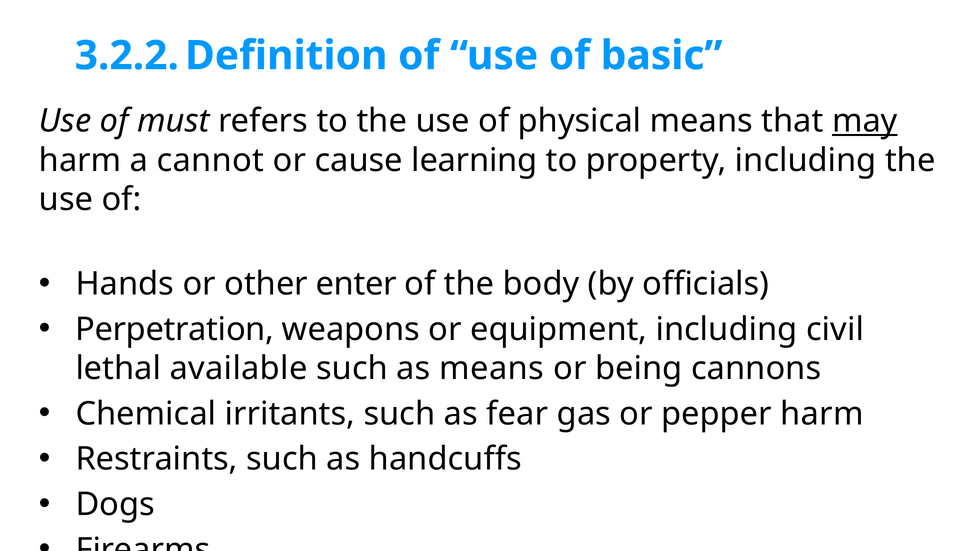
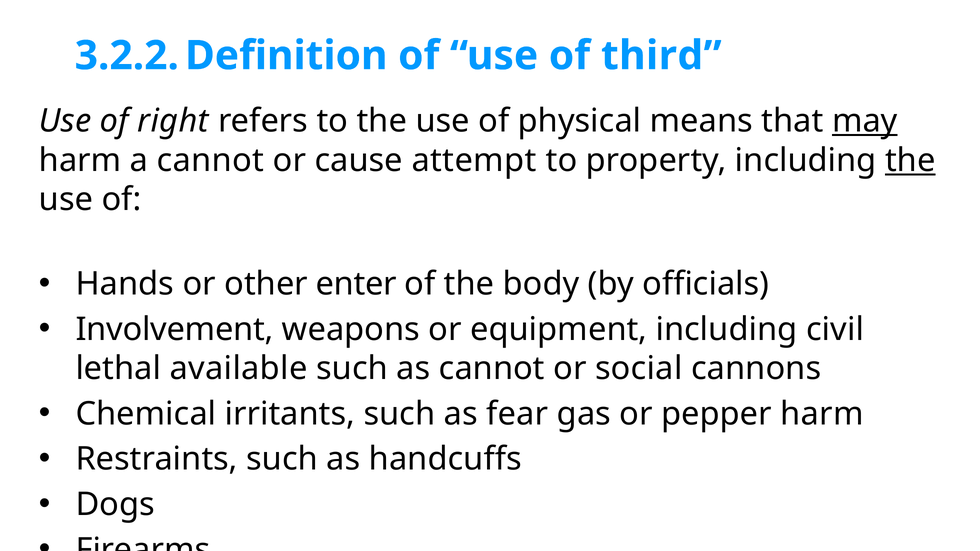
basic: basic -> third
must: must -> right
learning: learning -> attempt
the at (910, 160) underline: none -> present
Perpetration: Perpetration -> Involvement
as means: means -> cannot
being: being -> social
